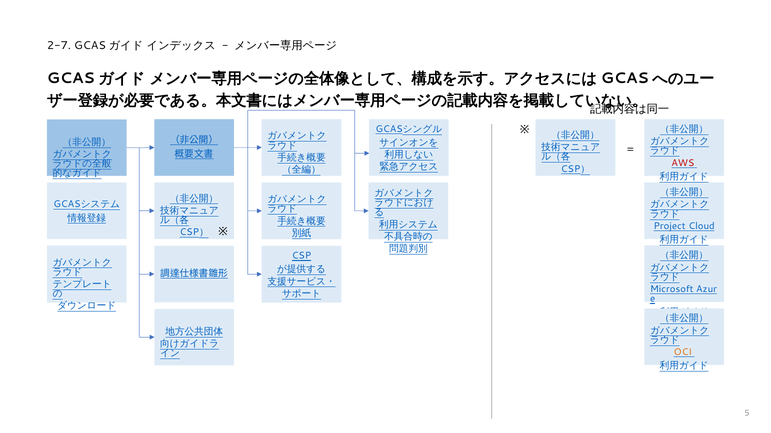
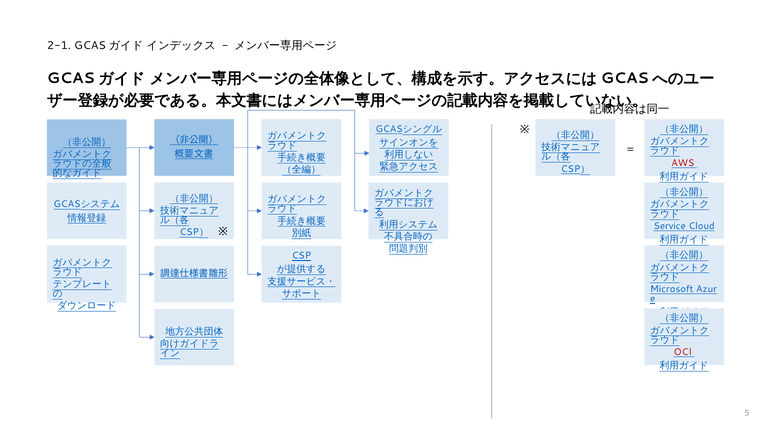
2-7: 2-7 -> 2-1
Project: Project -> Service
OCI colour: orange -> red
